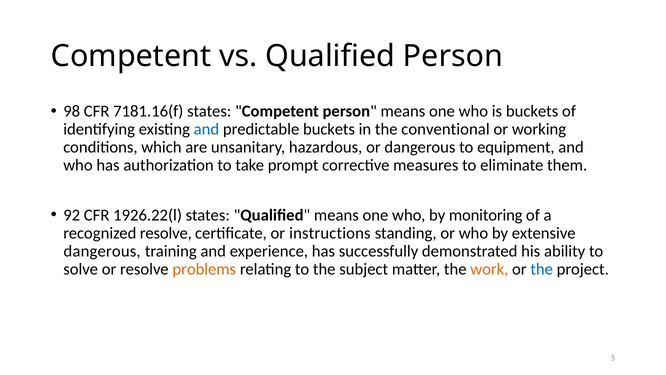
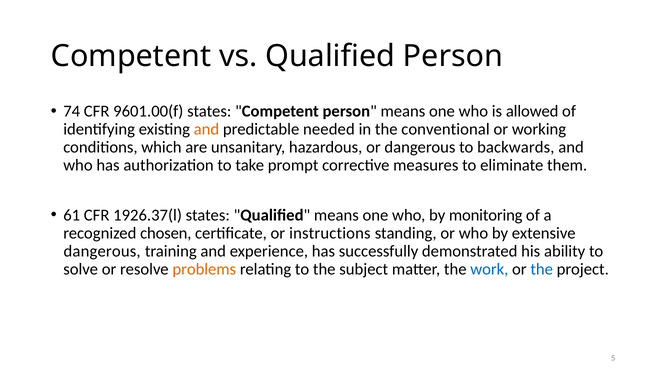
98: 98 -> 74
7181.16(f: 7181.16(f -> 9601.00(f
is buckets: buckets -> allowed
and at (206, 129) colour: blue -> orange
predictable buckets: buckets -> needed
equipment: equipment -> backwards
92: 92 -> 61
1926.22(l: 1926.22(l -> 1926.37(l
recognized resolve: resolve -> chosen
work colour: orange -> blue
